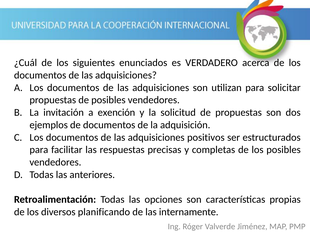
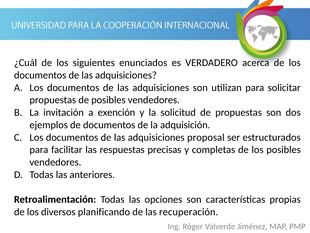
positivos: positivos -> proposal
internamente: internamente -> recuperación
